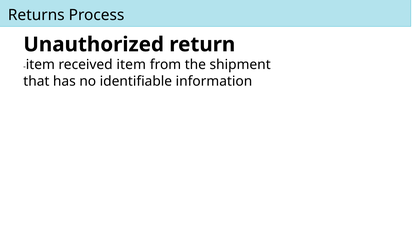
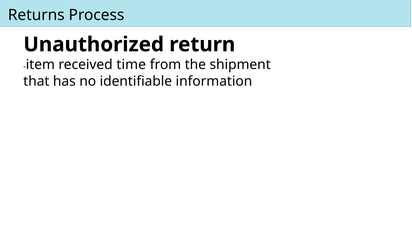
received item: item -> time
